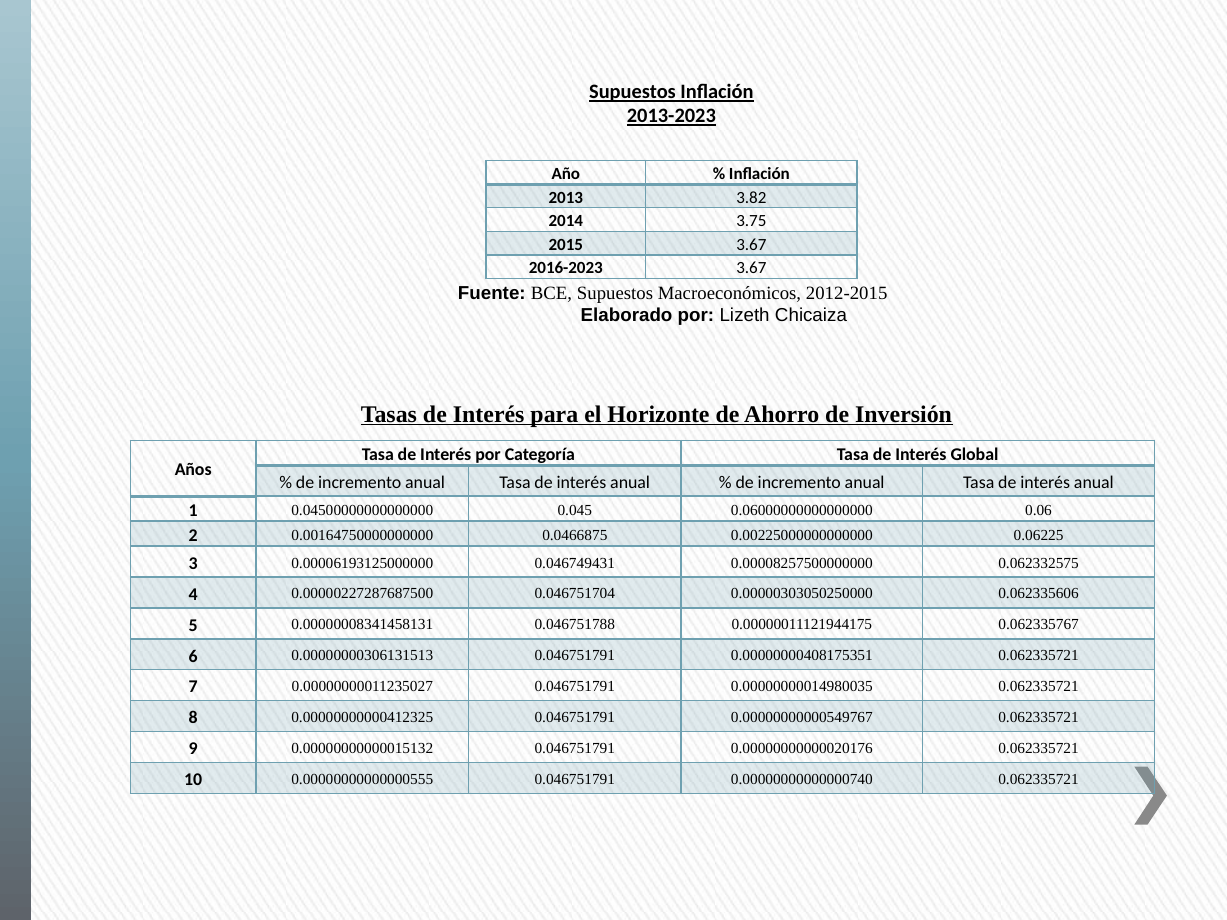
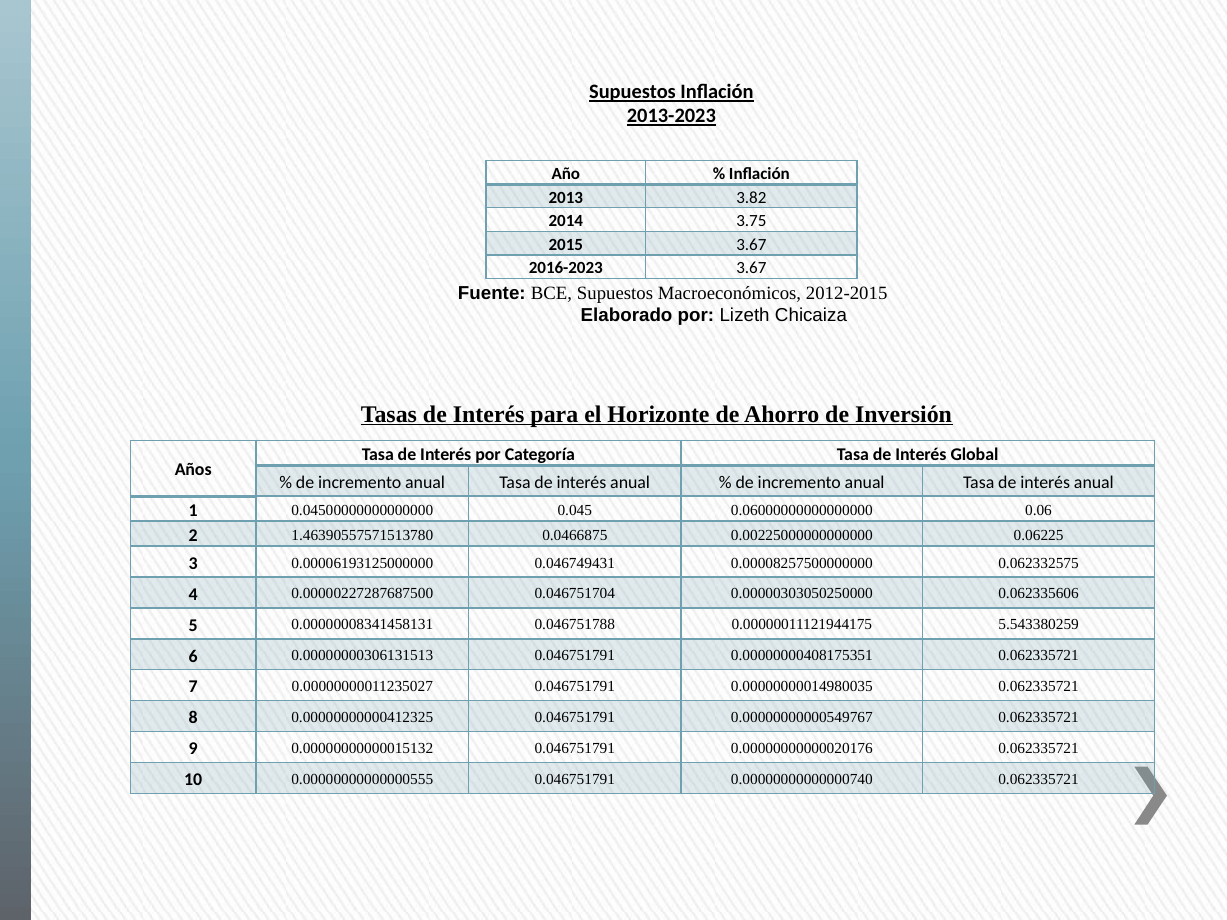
0.00164750000000000: 0.00164750000000000 -> 1.46390557571513780
0.062335767: 0.062335767 -> 5.543380259
